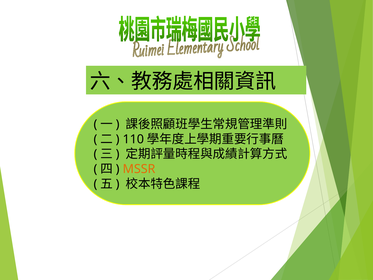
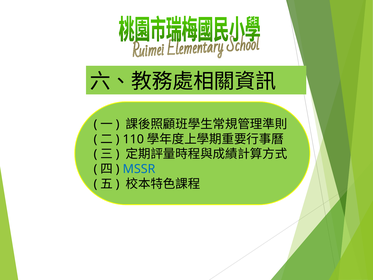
MSSR colour: orange -> blue
